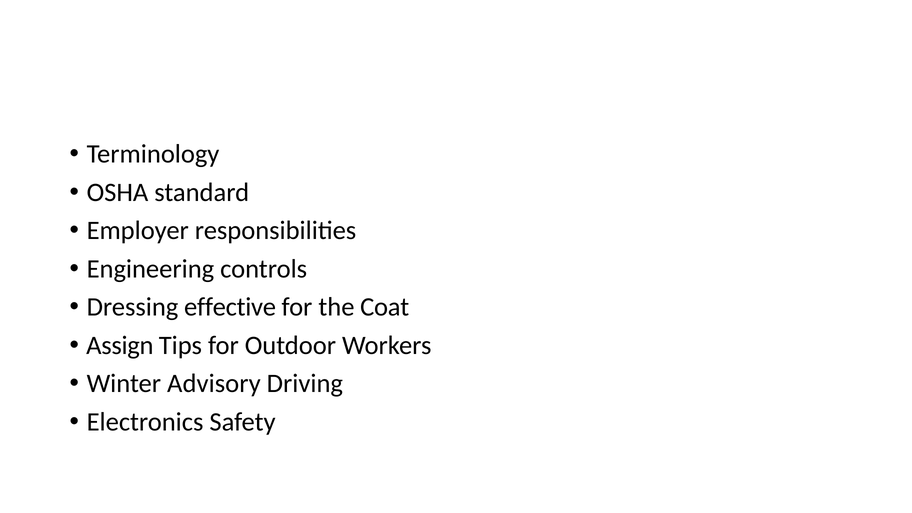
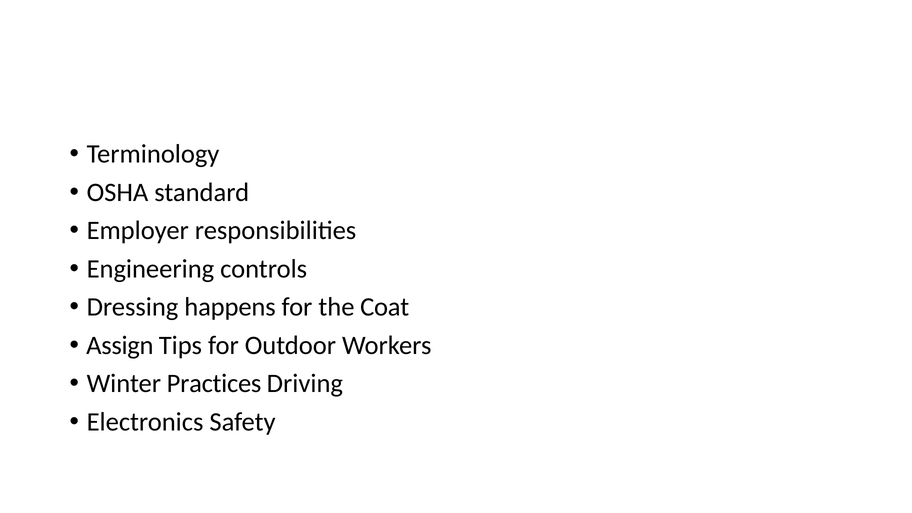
effective: effective -> happens
Advisory: Advisory -> Practices
